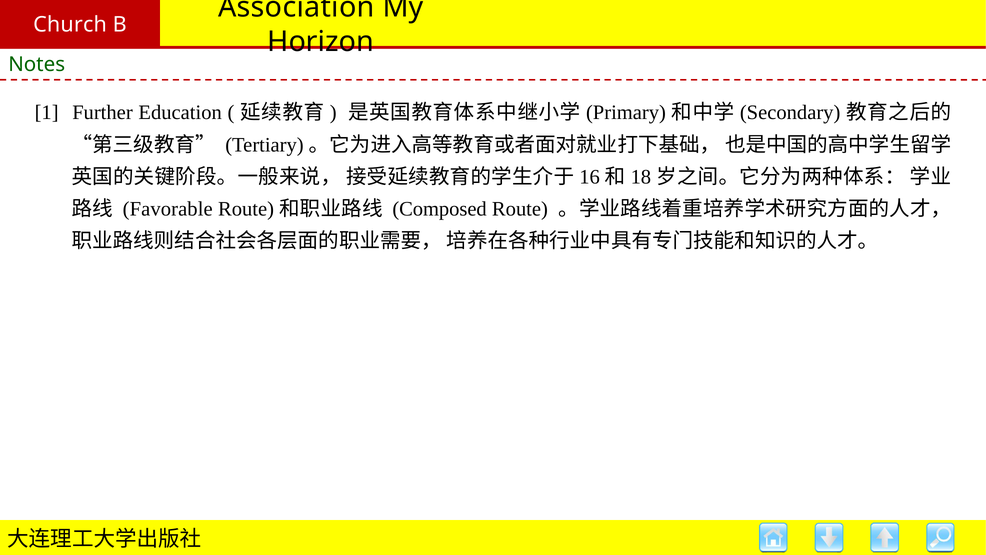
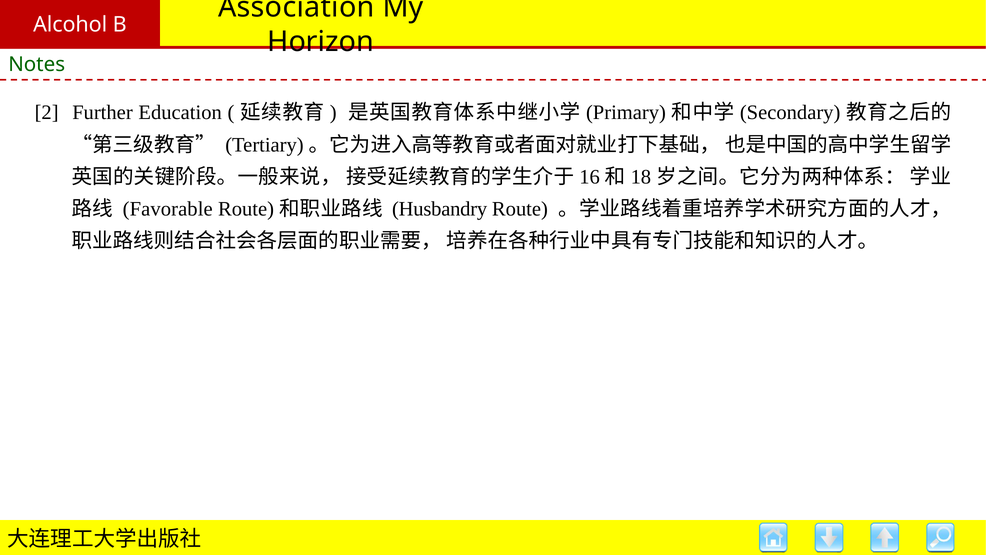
Church: Church -> Alcohol
1: 1 -> 2
Composed: Composed -> Husbandry
